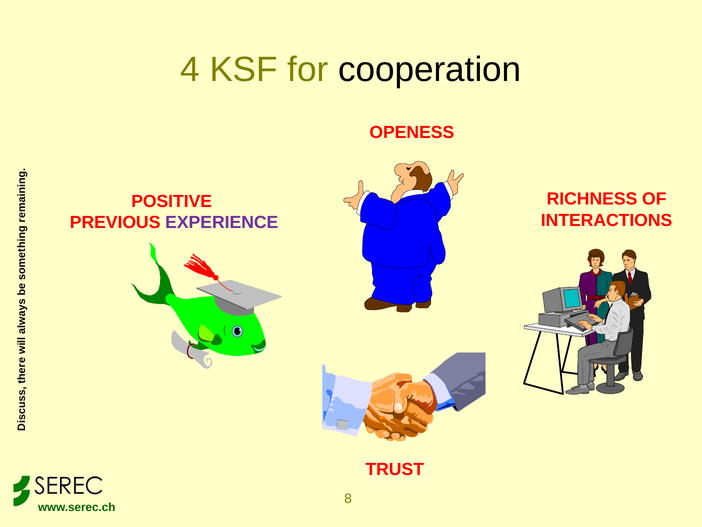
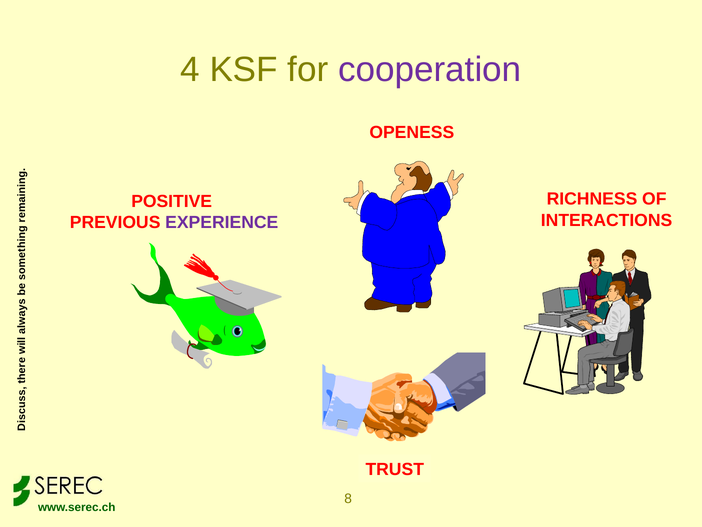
cooperation colour: black -> purple
